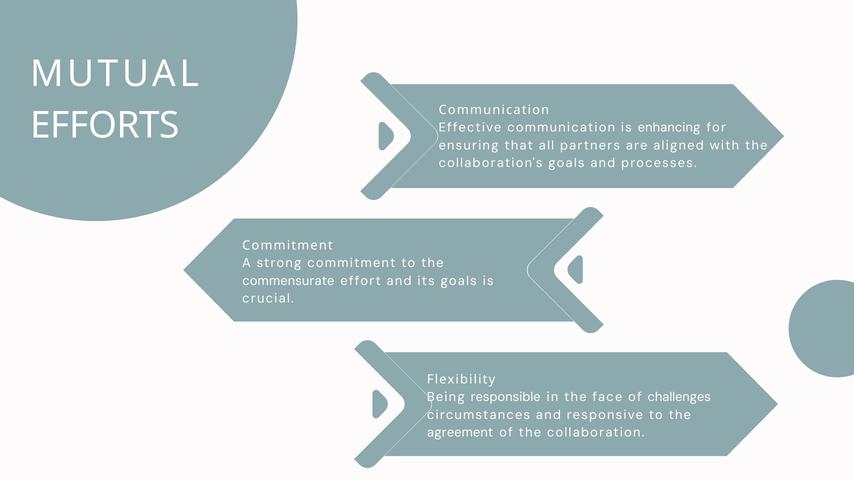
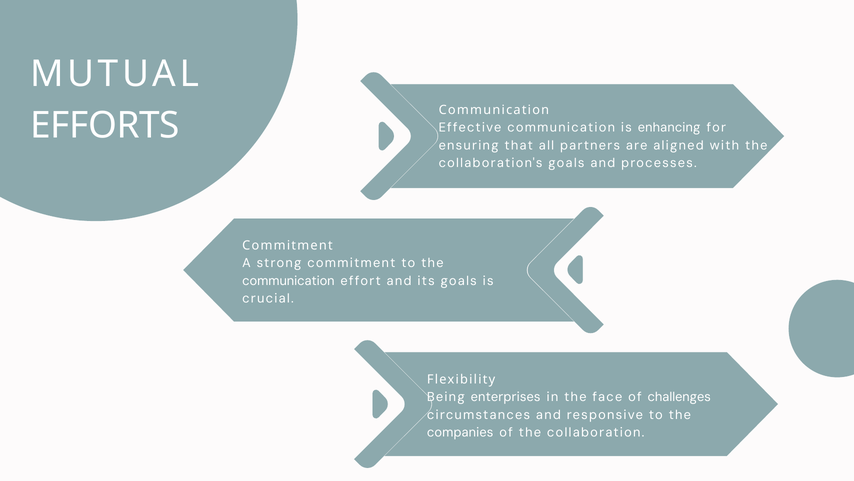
commensurate at (288, 281): commensurate -> communication
responsible: responsible -> enterprises
agreement: agreement -> companies
